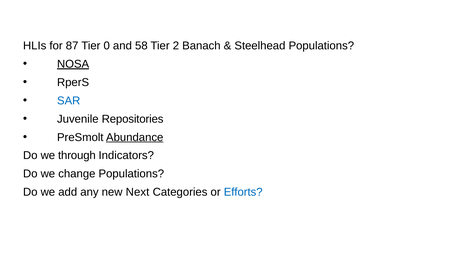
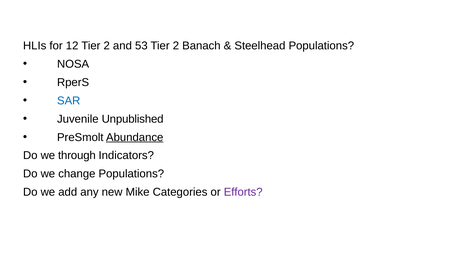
87: 87 -> 12
0 at (107, 46): 0 -> 2
58: 58 -> 53
NOSA underline: present -> none
Repositories: Repositories -> Unpublished
Next: Next -> Mike
Efforts colour: blue -> purple
